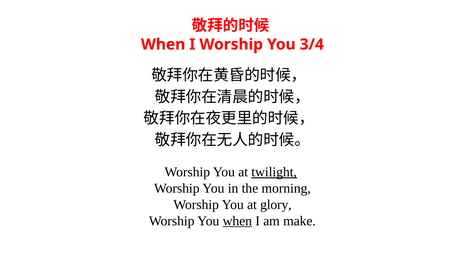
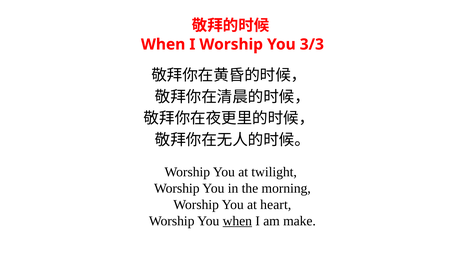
3/4: 3/4 -> 3/3
twilight underline: present -> none
glory: glory -> heart
